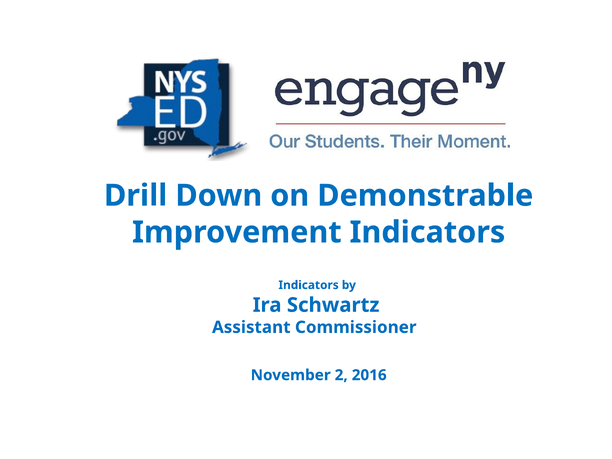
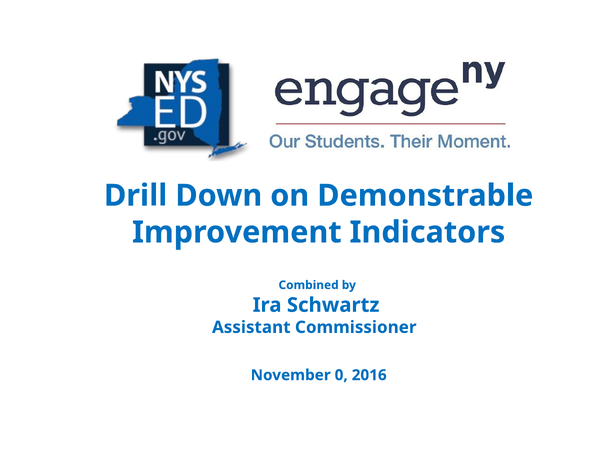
Indicators at (309, 285): Indicators -> Combined
2: 2 -> 0
